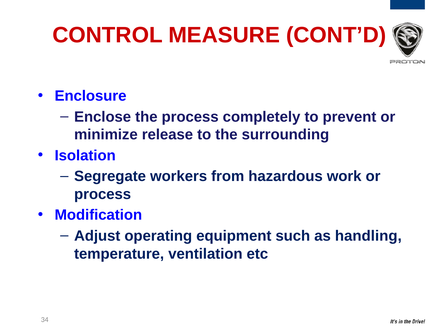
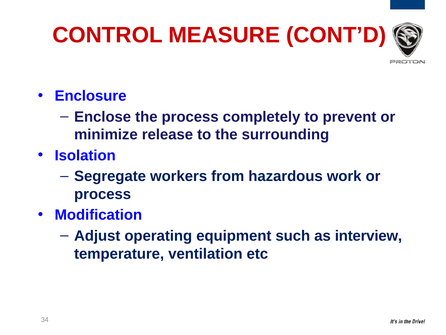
handling: handling -> interview
